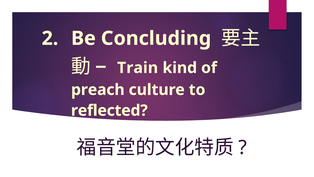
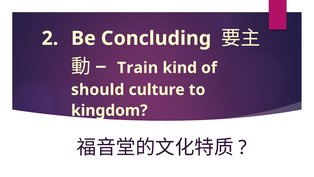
preach: preach -> should
reflected: reflected -> kingdom
